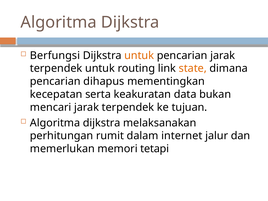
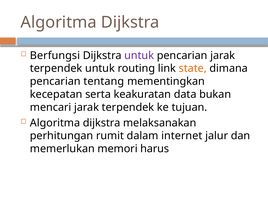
untuk at (139, 55) colour: orange -> purple
dihapus: dihapus -> tentang
tetapi: tetapi -> harus
